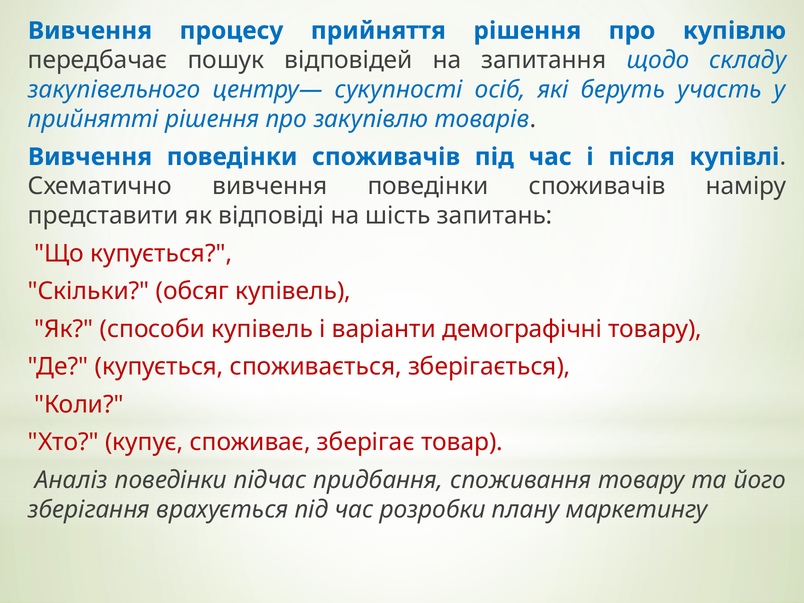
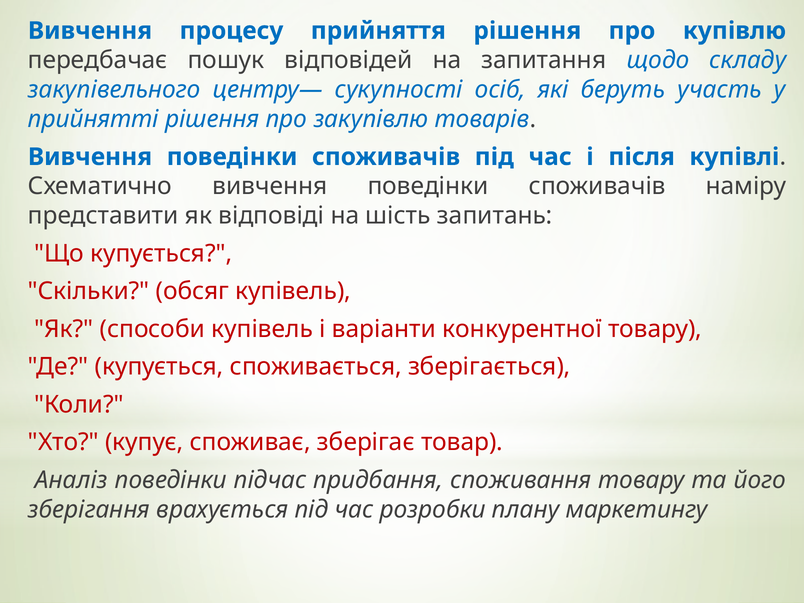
демографічні: демографічні -> конкурентної
